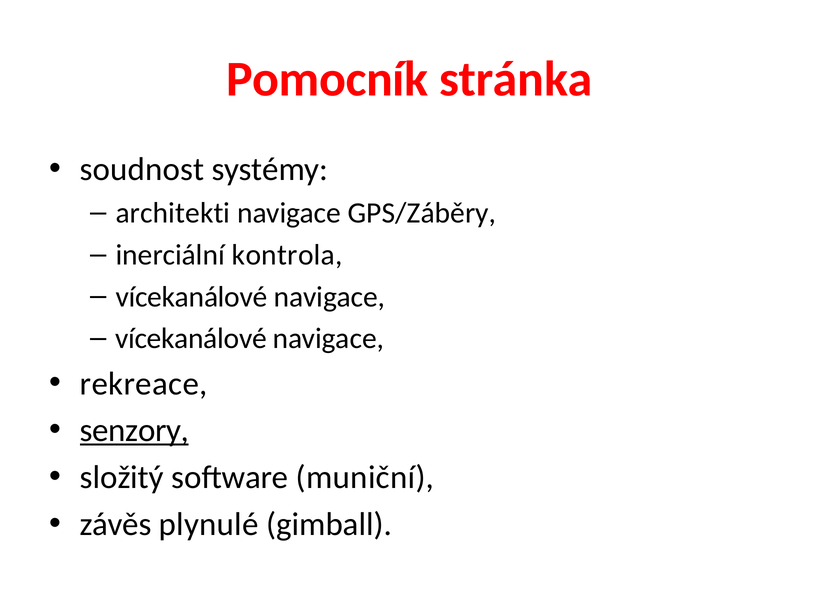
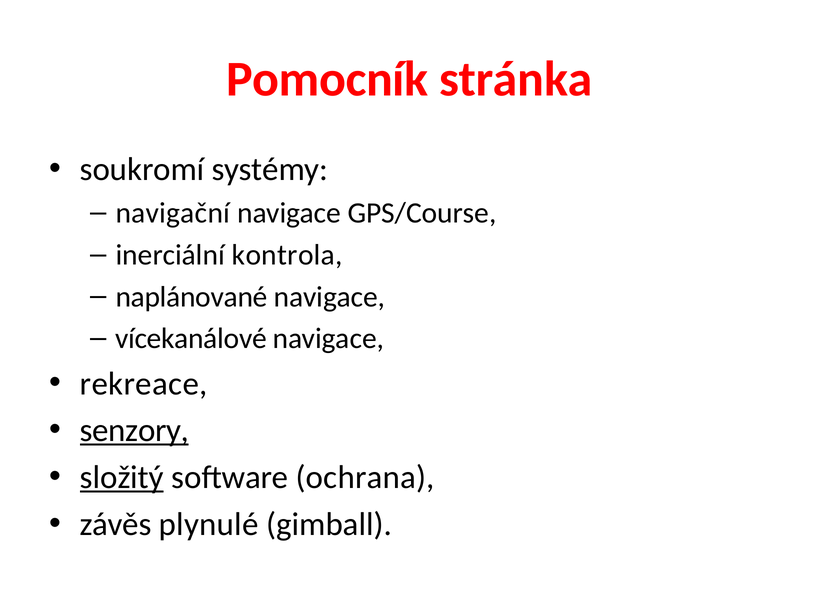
soudnost: soudnost -> soukromí
architekti: architekti -> navigační
GPS/Záběry: GPS/Záběry -> GPS/Course
vícekanálové at (192, 297): vícekanálové -> naplánované
složitý underline: none -> present
muniční: muniční -> ochrana
